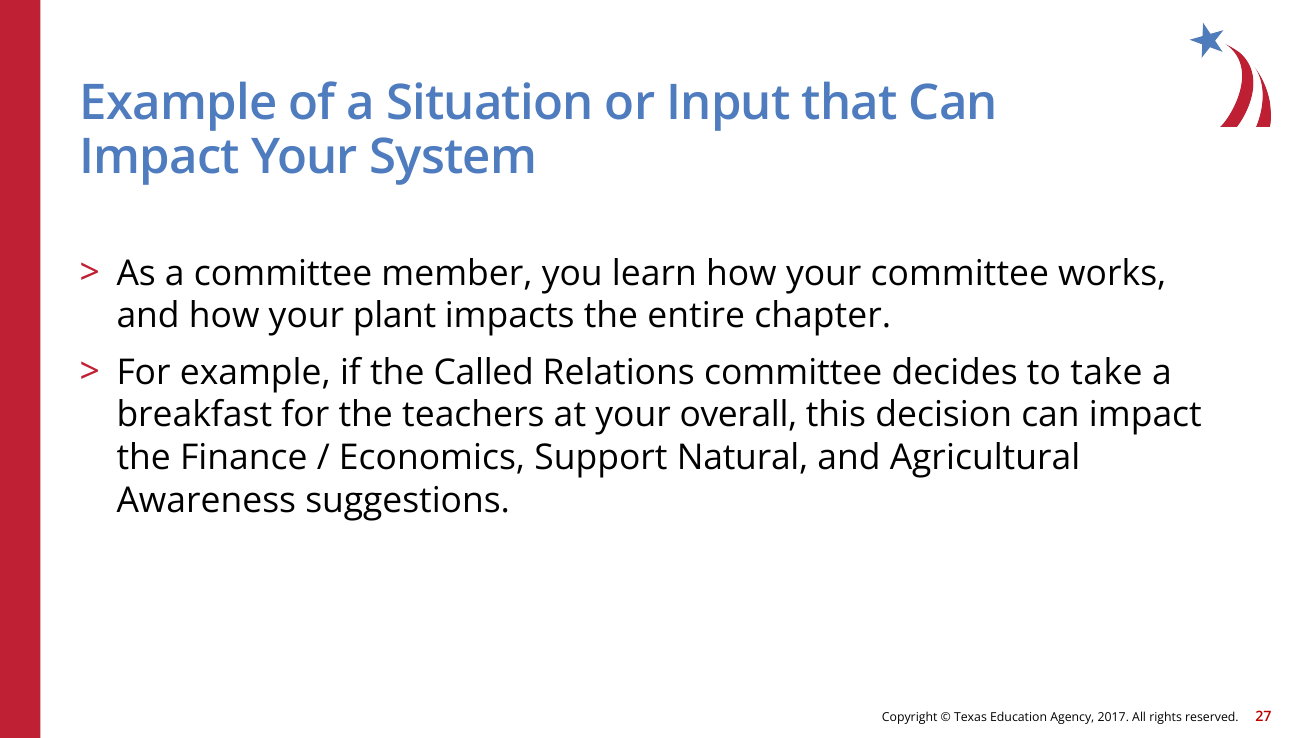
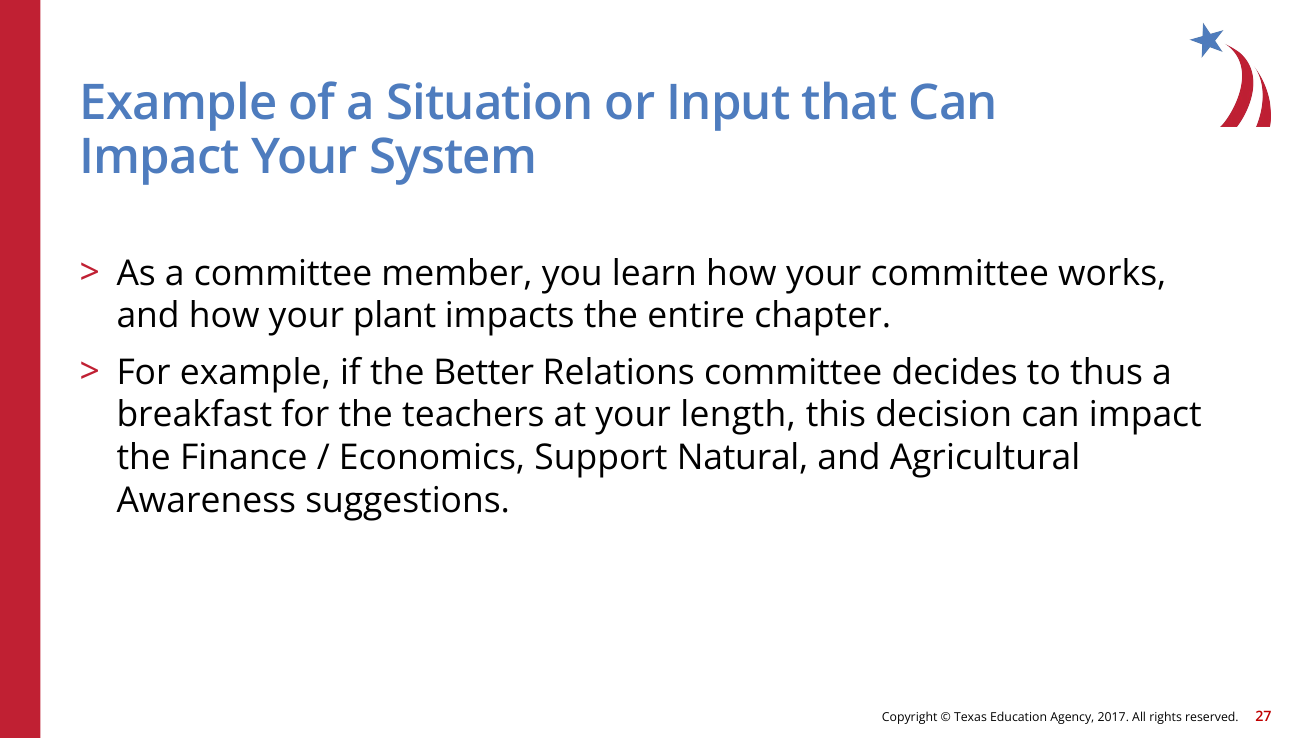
Called: Called -> Better
take: take -> thus
overall: overall -> length
